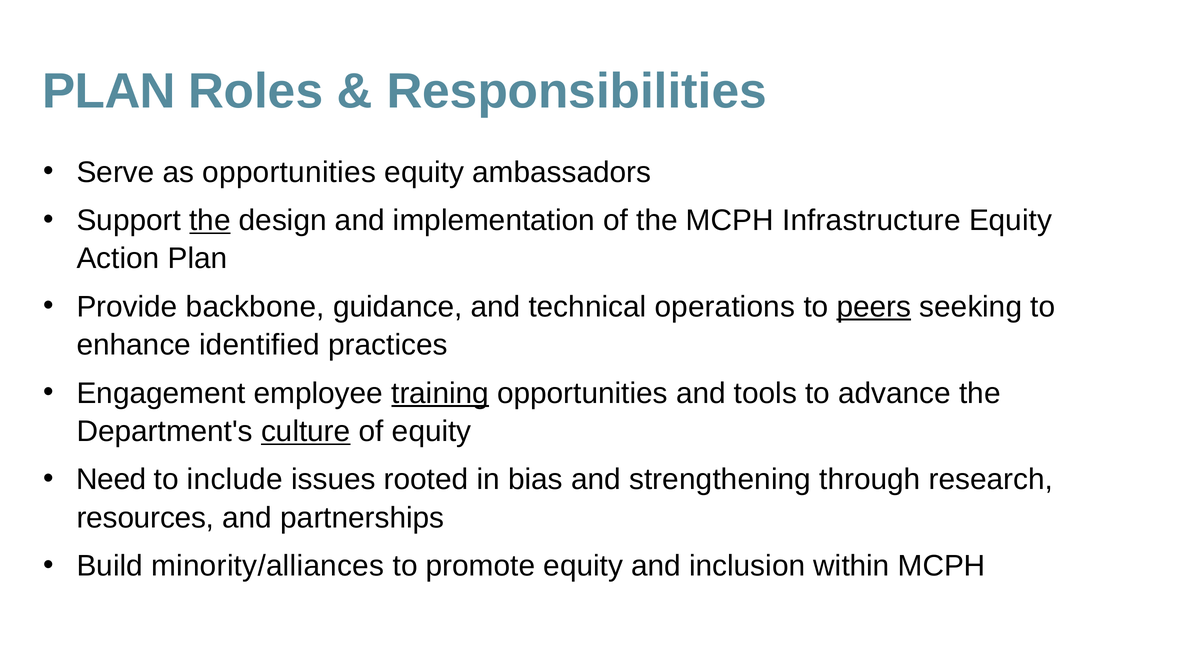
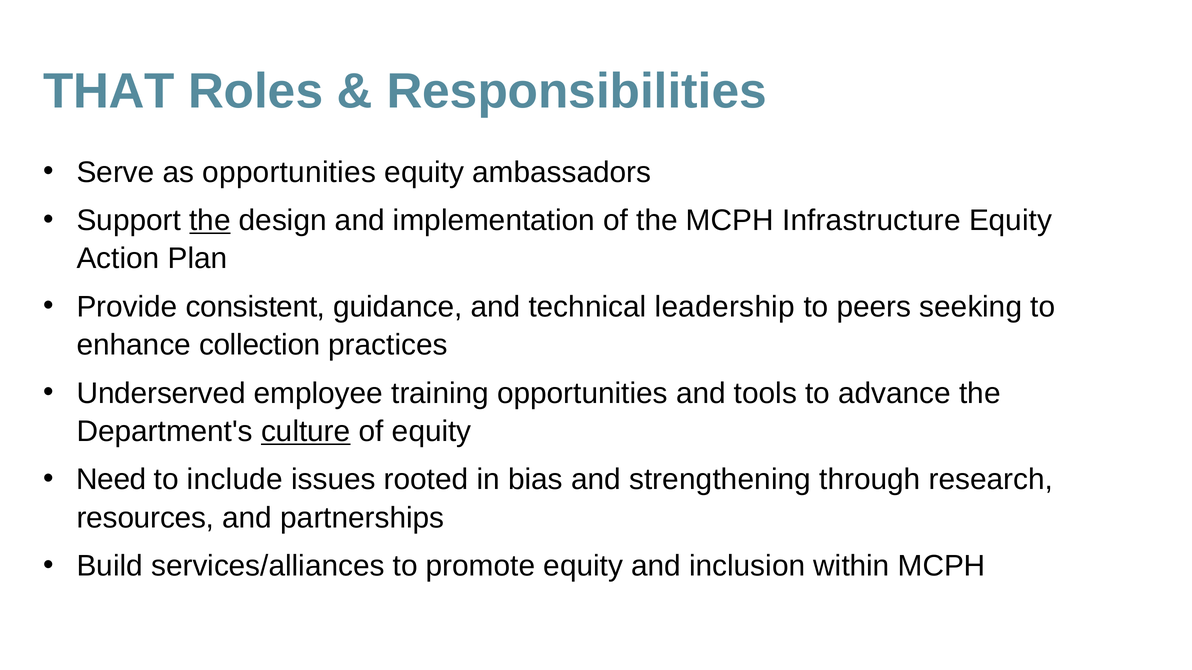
PLAN at (109, 91): PLAN -> THAT
backbone: backbone -> consistent
operations: operations -> leadership
peers underline: present -> none
identified: identified -> collection
Engagement: Engagement -> Underserved
training underline: present -> none
minority/alliances: minority/alliances -> services/alliances
